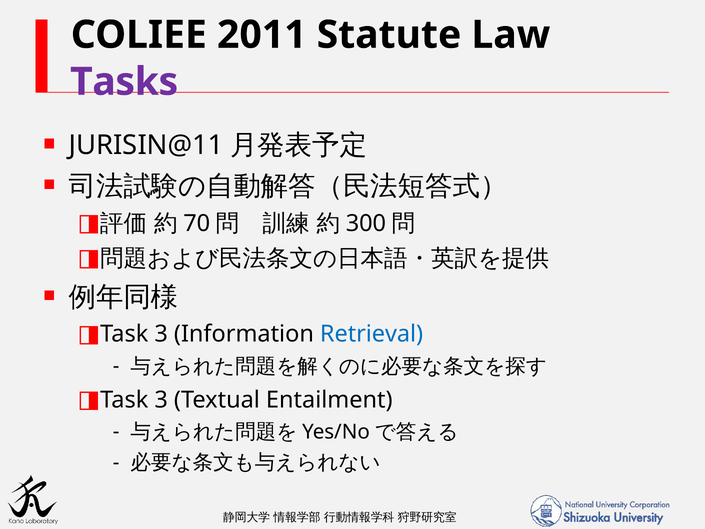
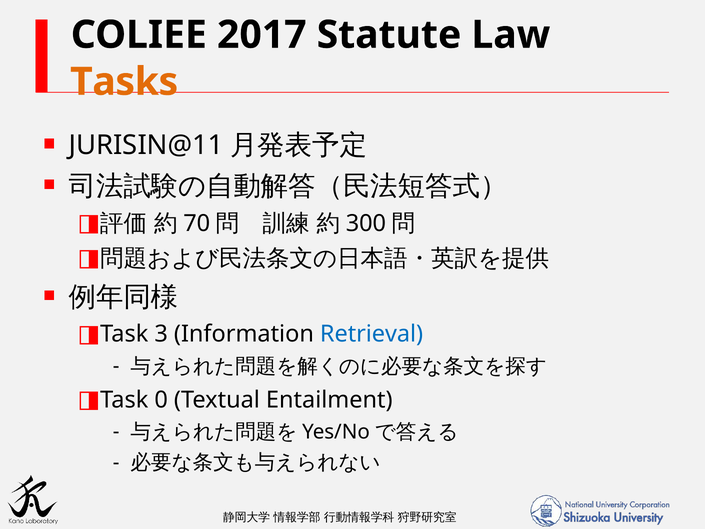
2011: 2011 -> 2017
Tasks colour: purple -> orange
3 at (161, 400): 3 -> 0
